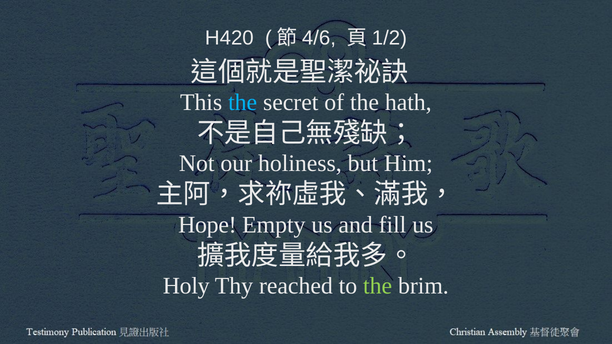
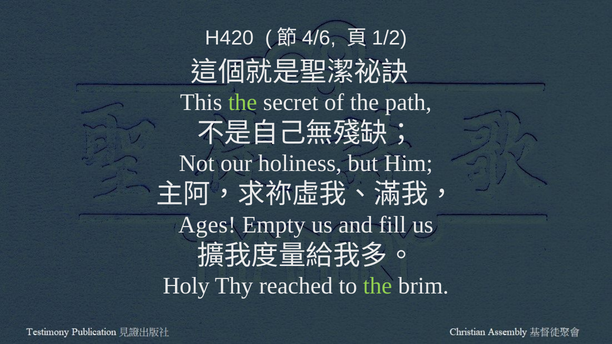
the at (243, 103) colour: light blue -> light green
hath: hath -> path
Hope: Hope -> Ages
